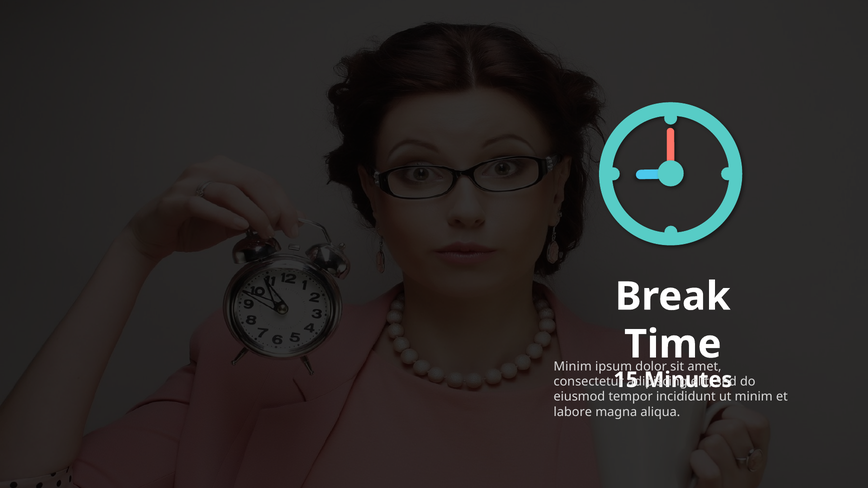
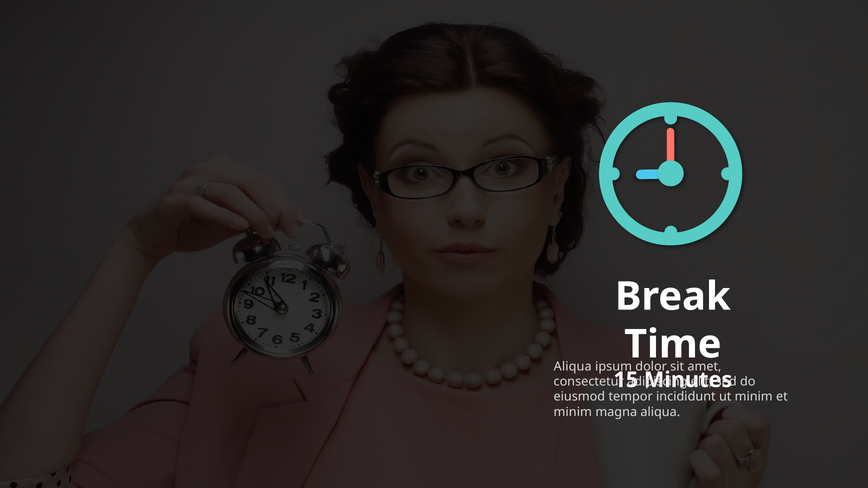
Minim at (573, 367): Minim -> Aliqua
labore at (573, 412): labore -> minim
